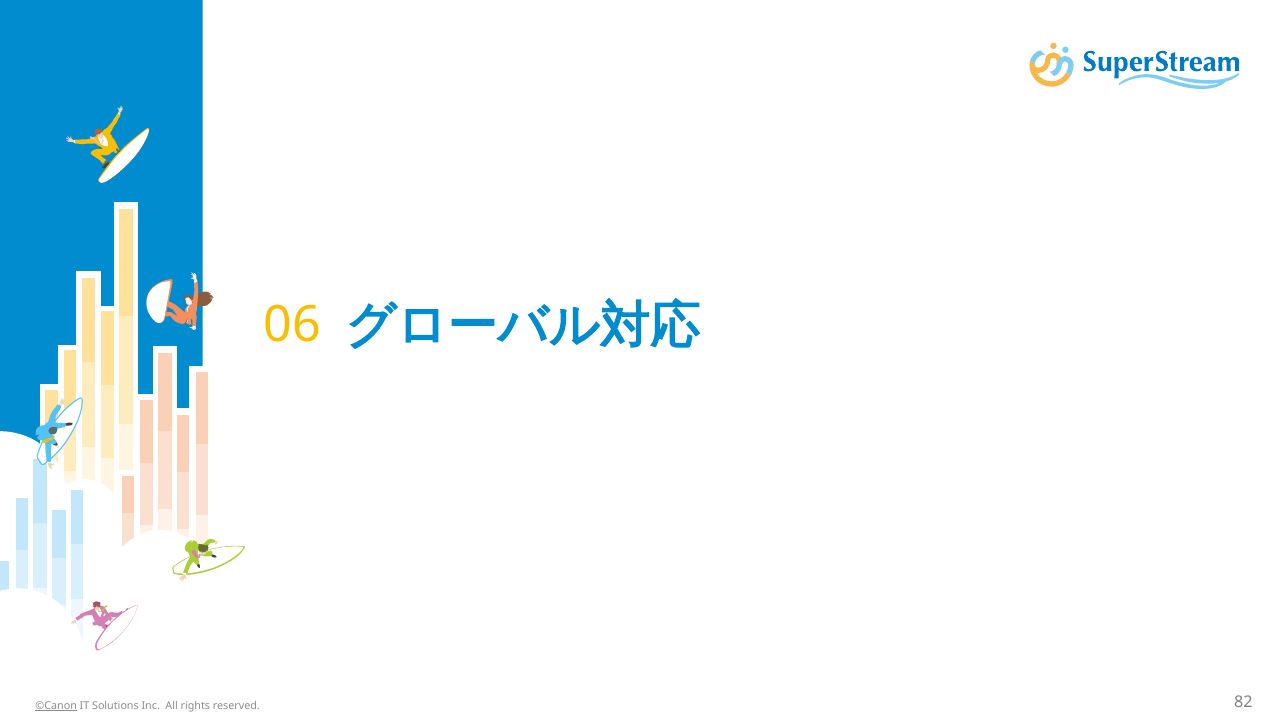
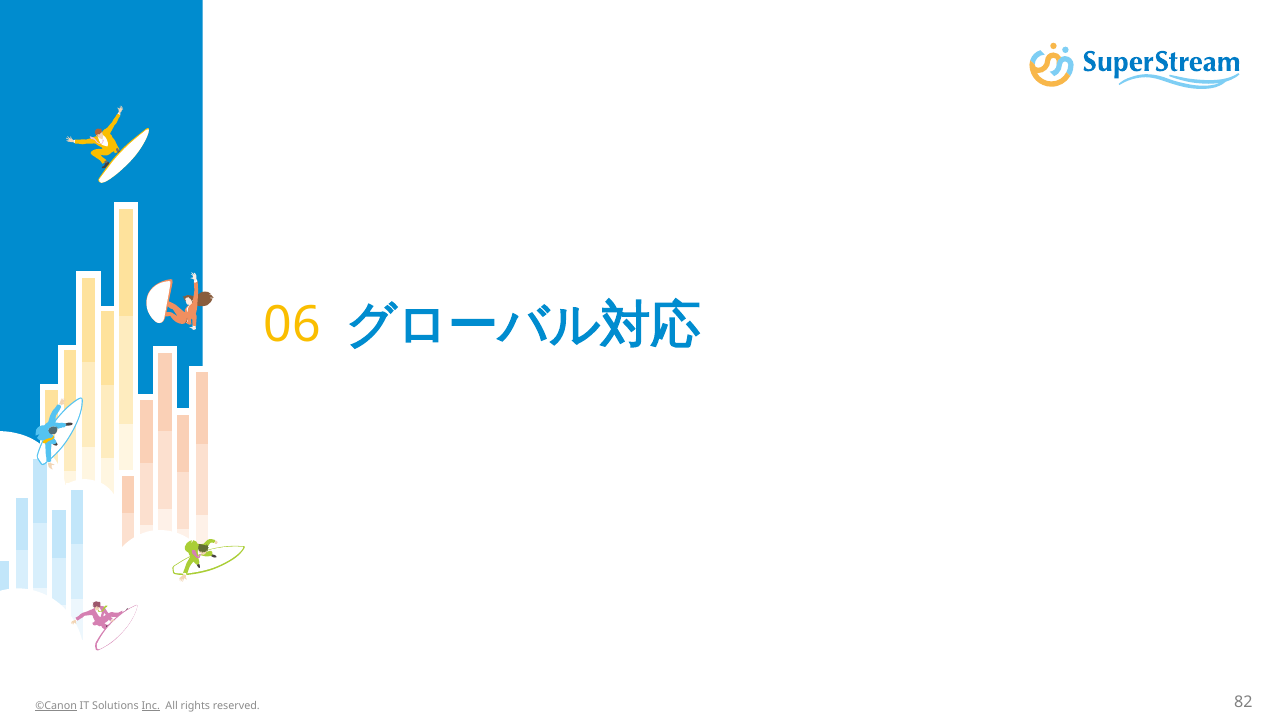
Inc underline: none -> present
